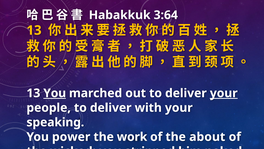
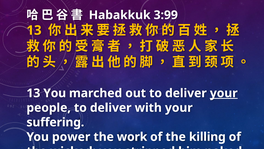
3:64: 3:64 -> 3:99
You at (55, 93) underline: present -> none
speaking: speaking -> suffering
about: about -> killing
